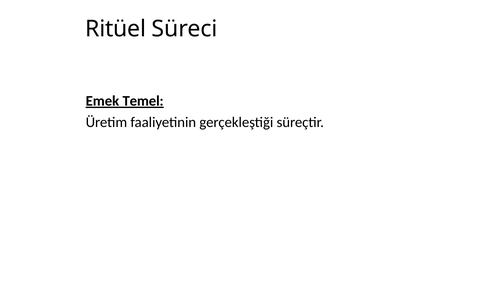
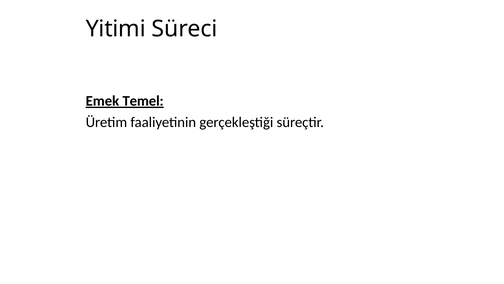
Ritüel: Ritüel -> Yitimi
